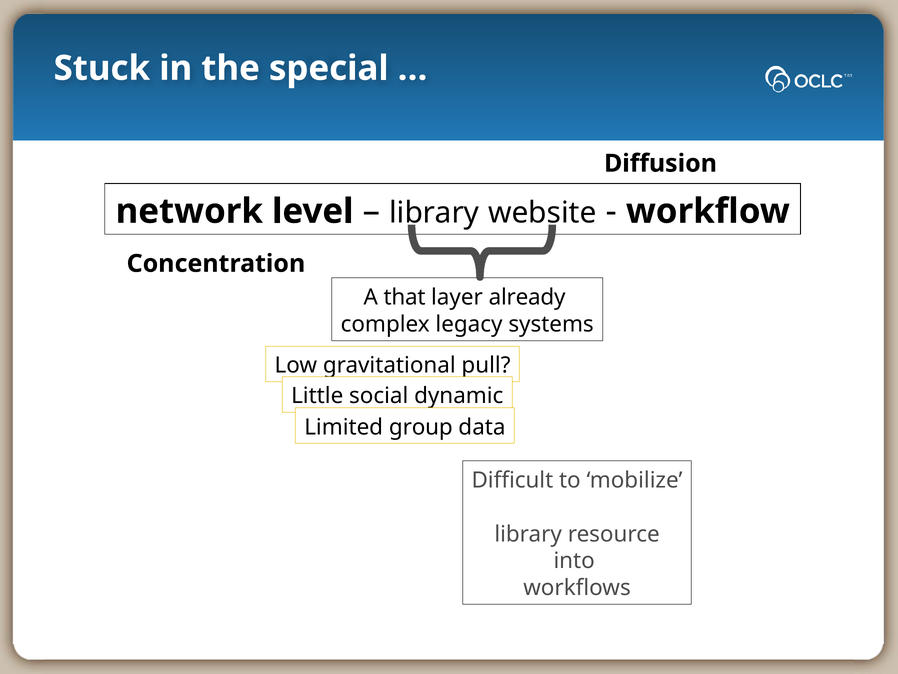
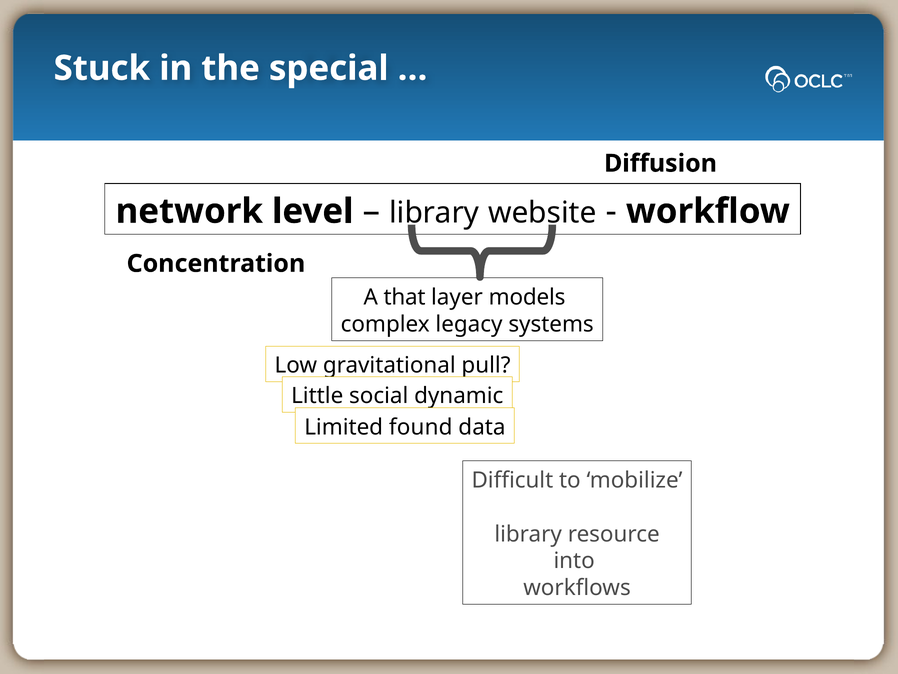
already: already -> models
group: group -> found
